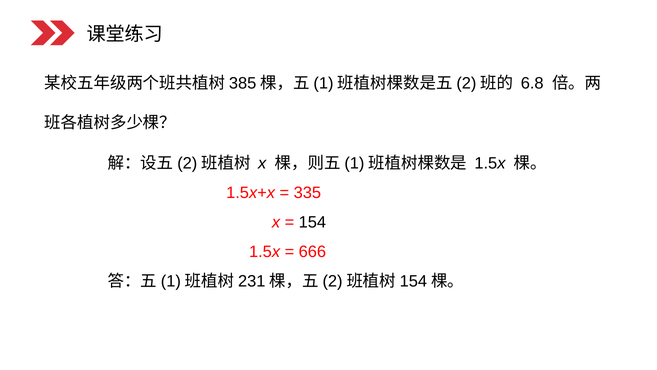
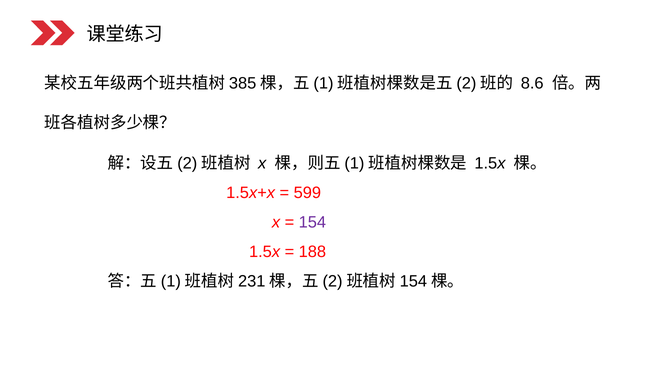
6.8: 6.8 -> 8.6
335: 335 -> 599
154 colour: black -> purple
666: 666 -> 188
